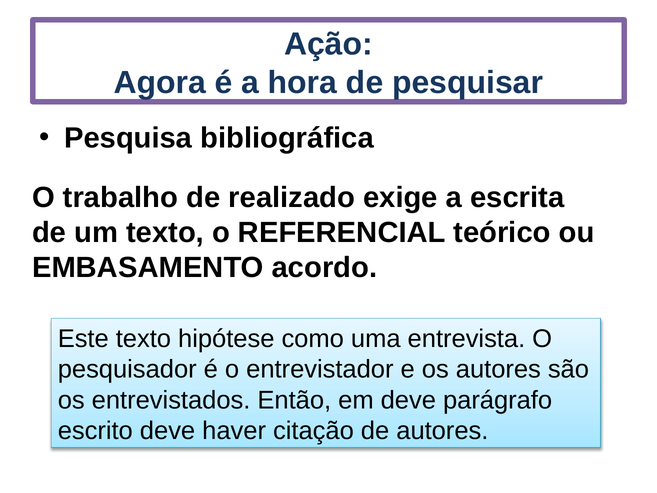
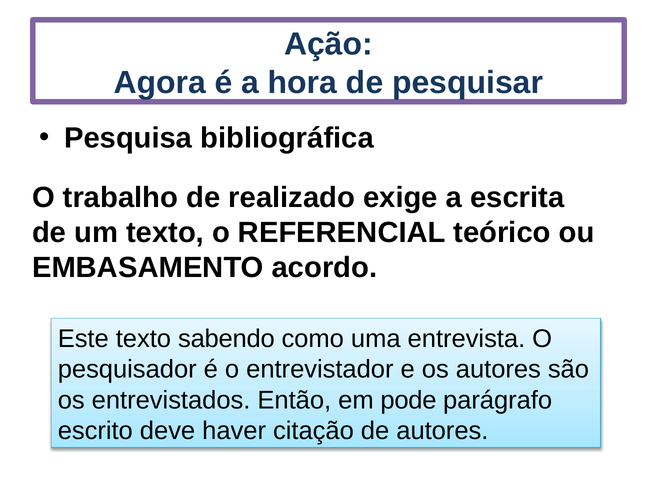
hipótese: hipótese -> sabendo
em deve: deve -> pode
